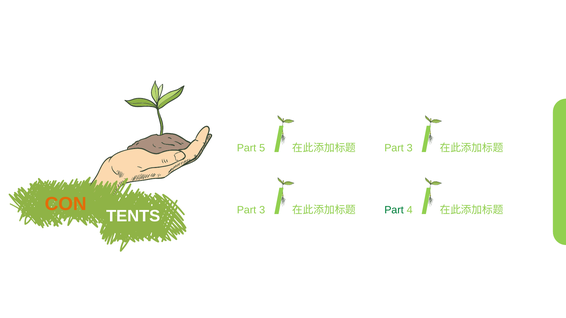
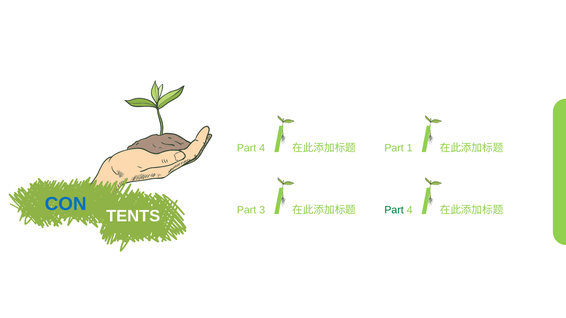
5 at (262, 148): 5 -> 4
3 at (410, 148): 3 -> 1
CON colour: orange -> blue
